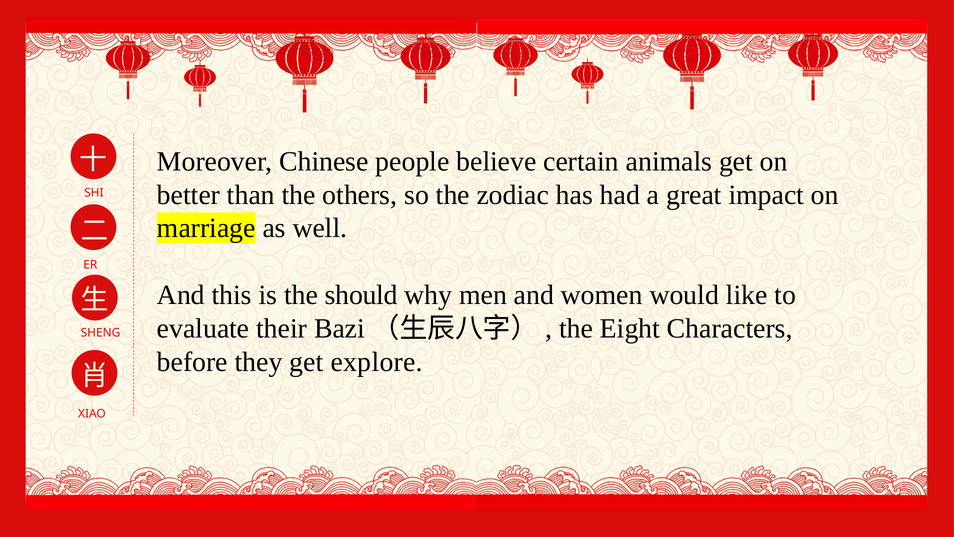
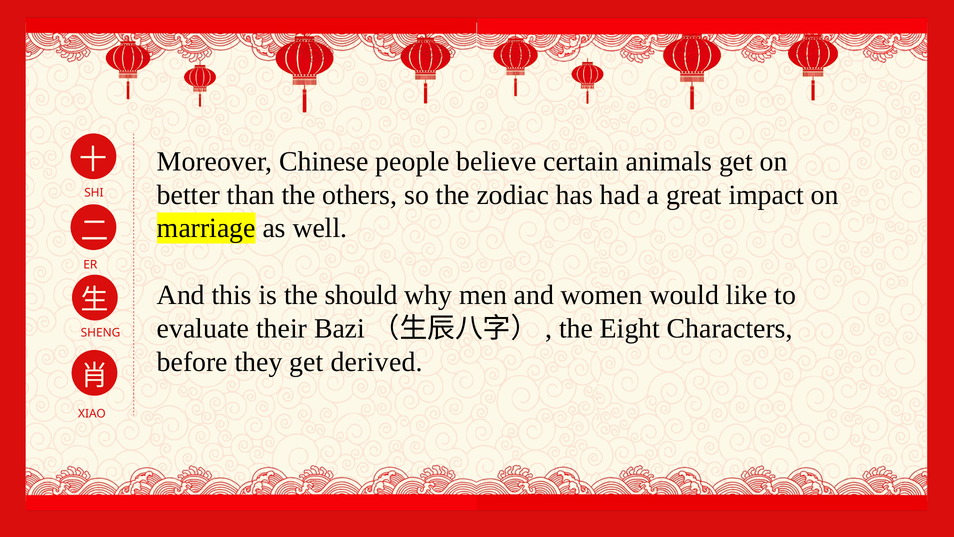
explore: explore -> derived
